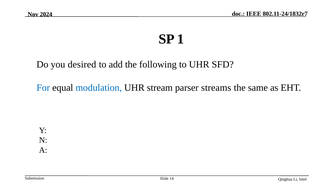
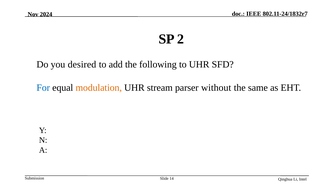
1: 1 -> 2
modulation colour: blue -> orange
streams: streams -> without
